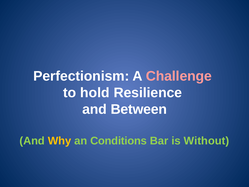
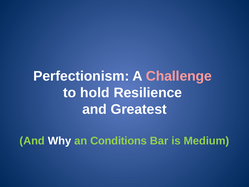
Between: Between -> Greatest
Why colour: yellow -> white
Without: Without -> Medium
